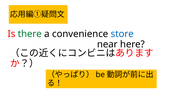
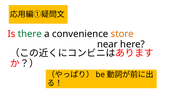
store colour: blue -> orange
